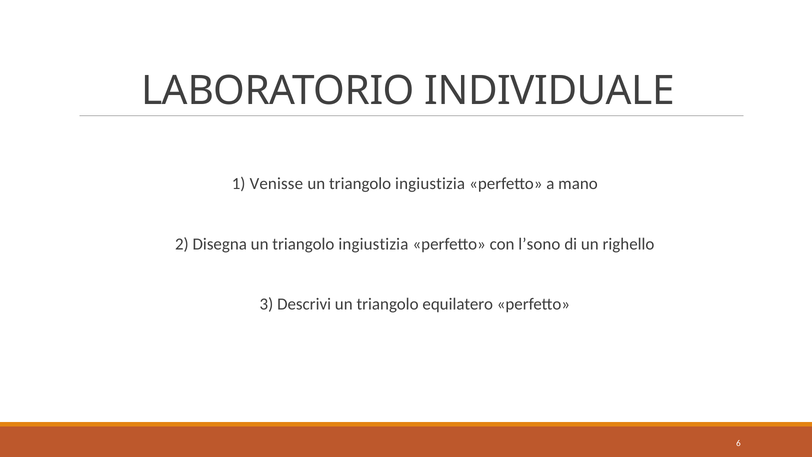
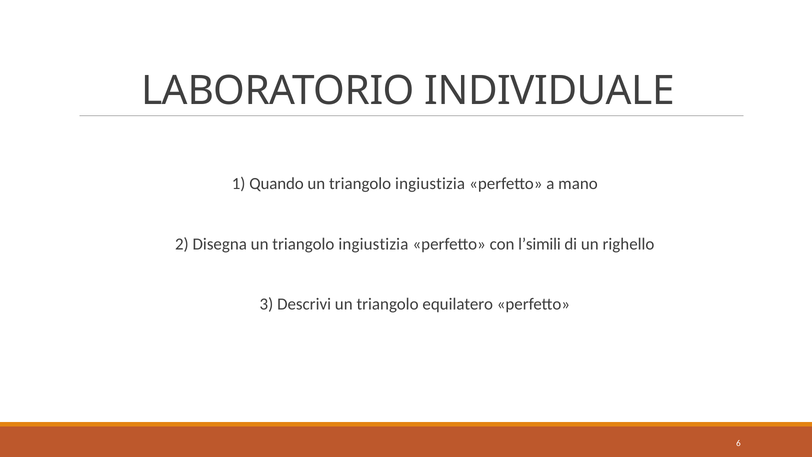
Venisse: Venisse -> Quando
l’sono: l’sono -> l’simili
